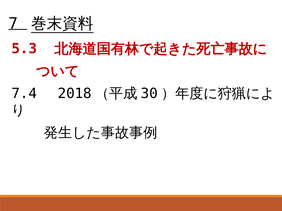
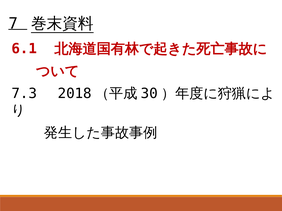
5.3: 5.3 -> 6.1
7.4: 7.4 -> 7.3
